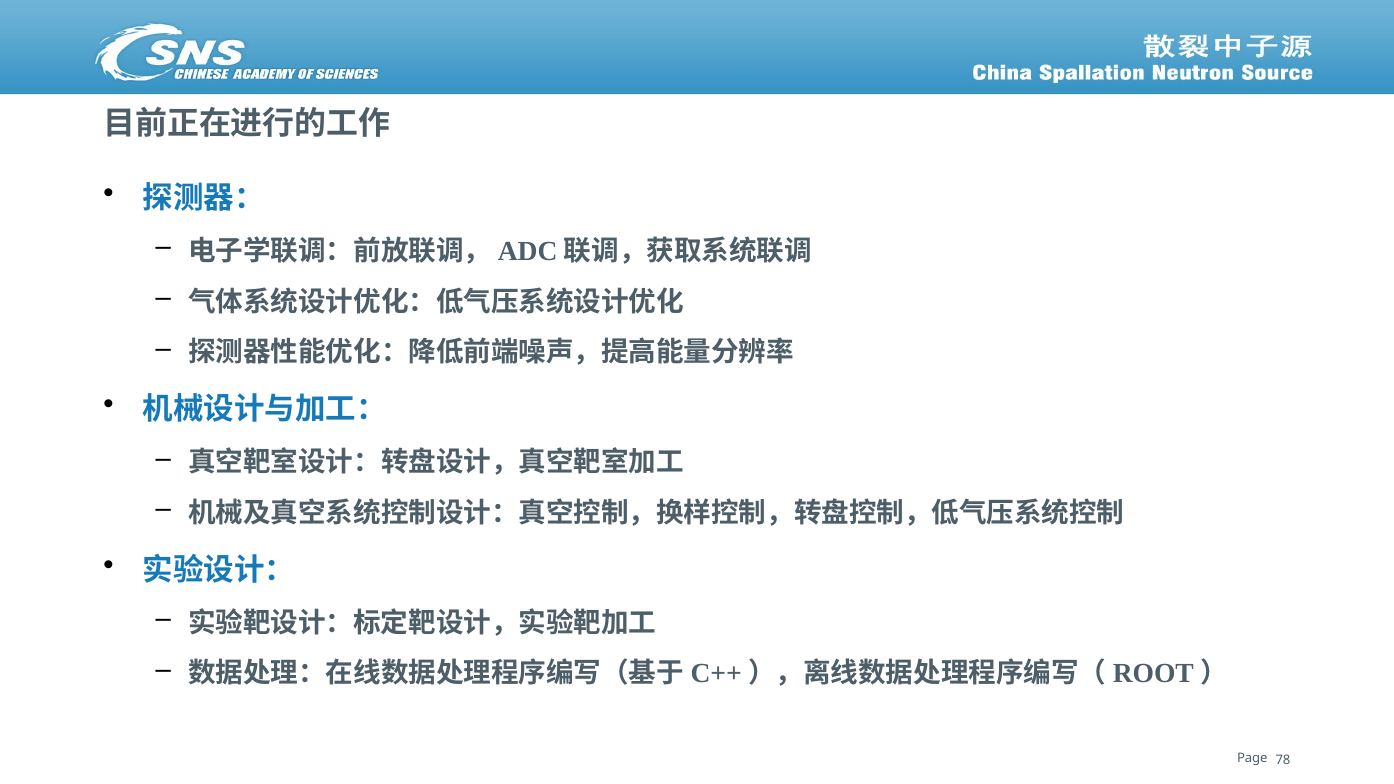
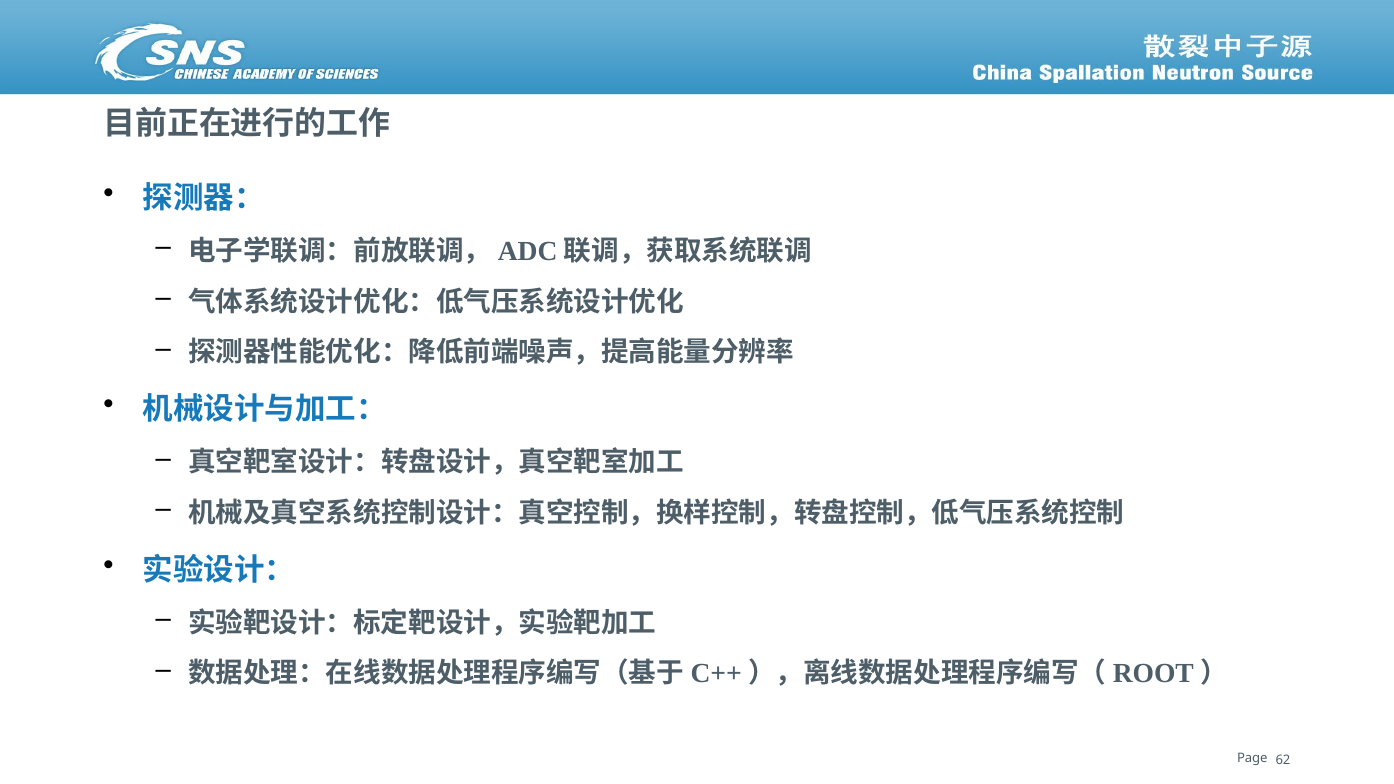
78: 78 -> 62
